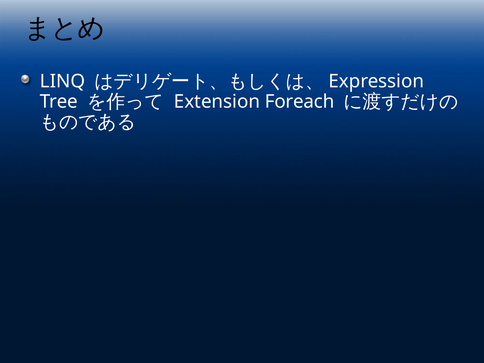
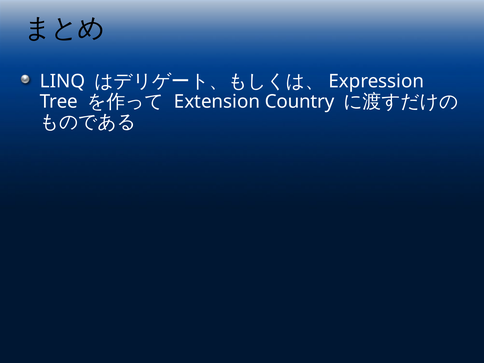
Foreach: Foreach -> Country
